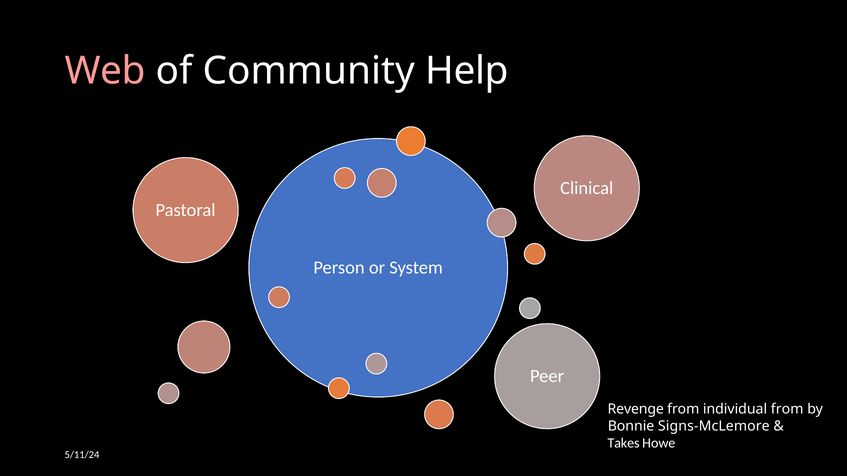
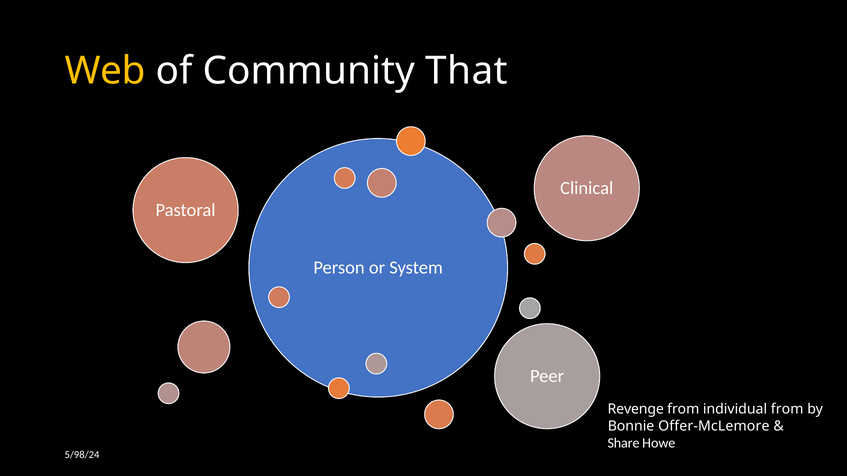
Web colour: pink -> yellow
Help: Help -> That
Signs-McLemore: Signs-McLemore -> Offer-McLemore
Takes: Takes -> Share
5/11/24: 5/11/24 -> 5/98/24
